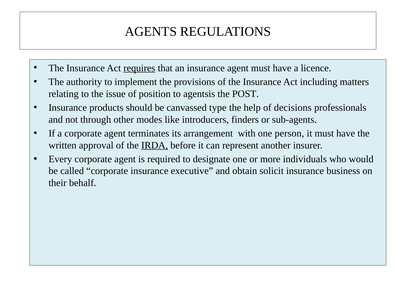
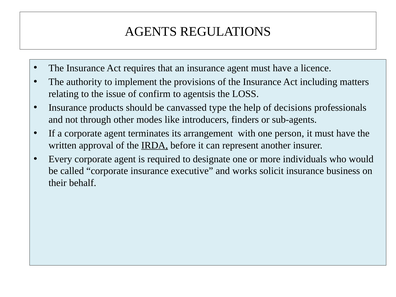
requires underline: present -> none
position: position -> confirm
POST: POST -> LOSS
obtain: obtain -> works
